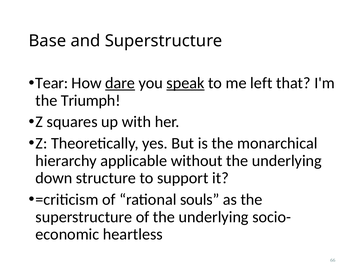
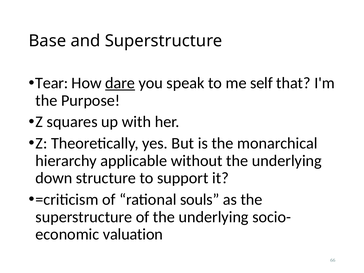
speak underline: present -> none
left: left -> self
Triumph: Triumph -> Purpose
heartless: heartless -> valuation
